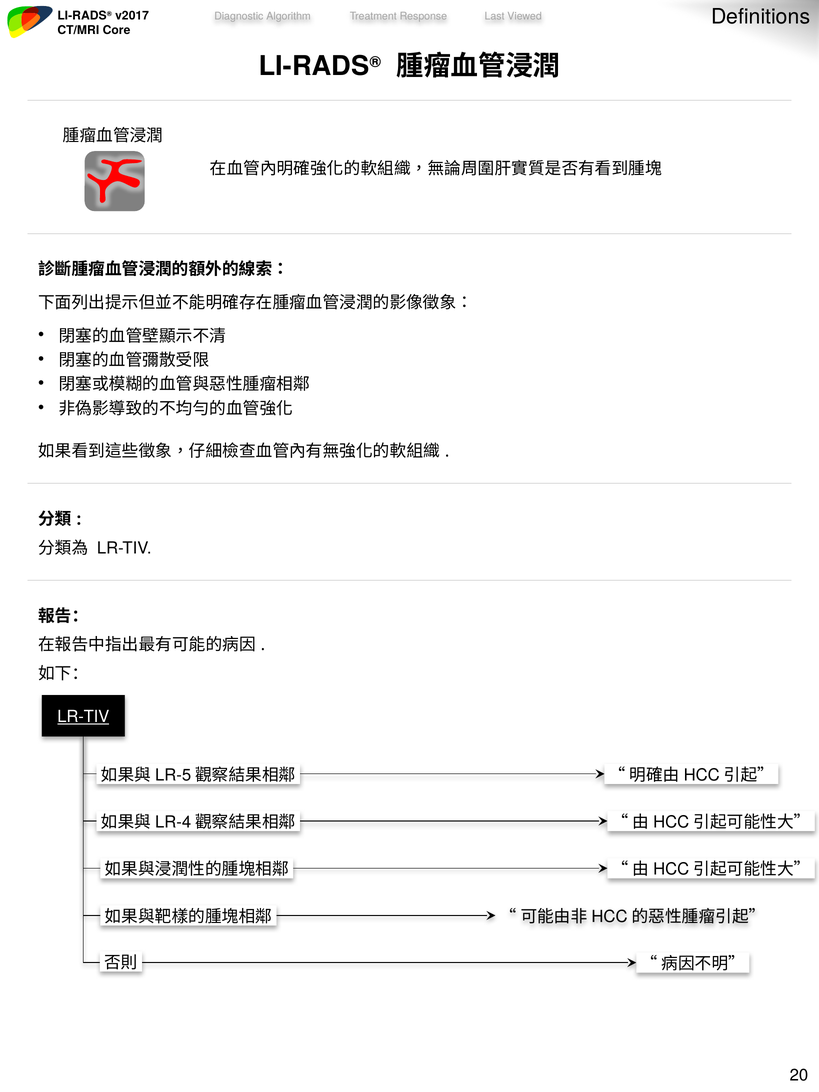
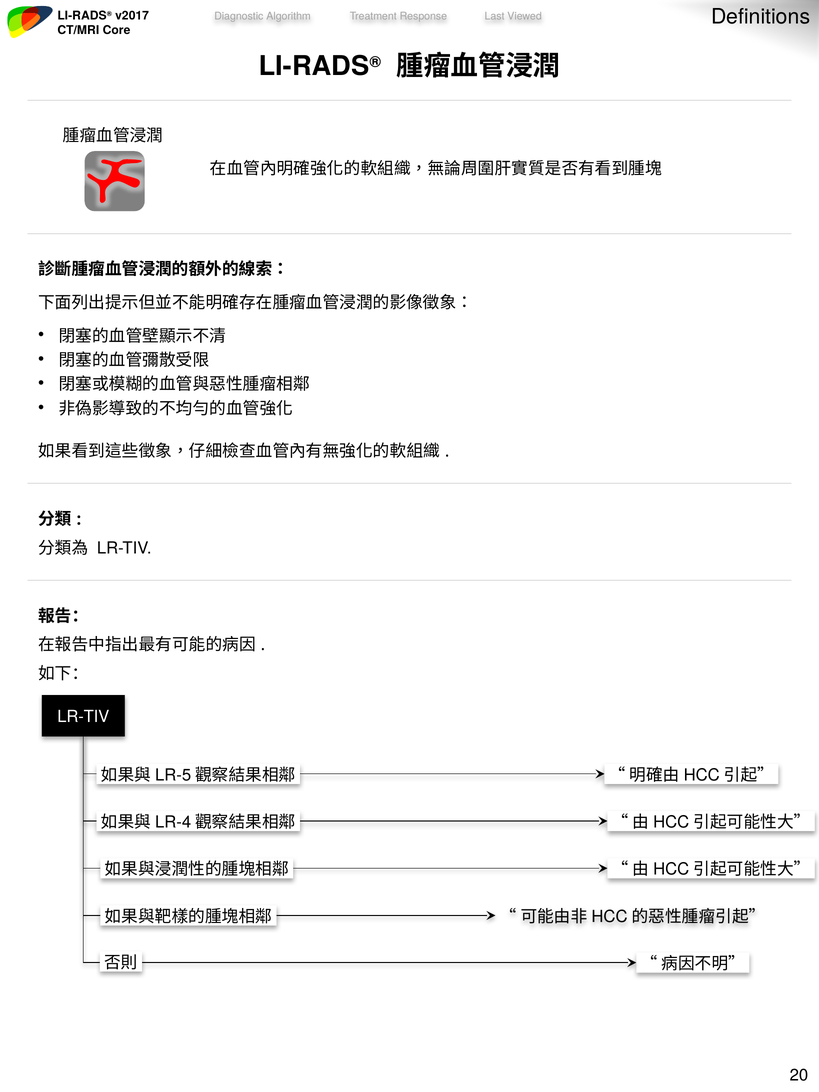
LR-TIV at (83, 717) underline: present -> none
